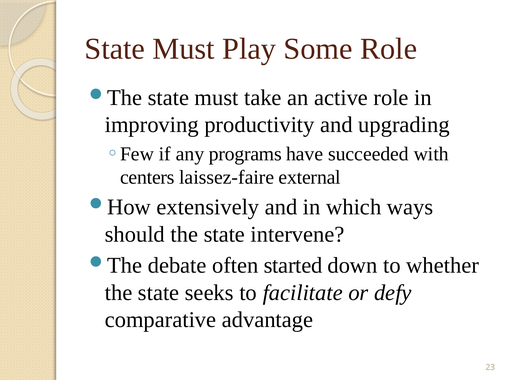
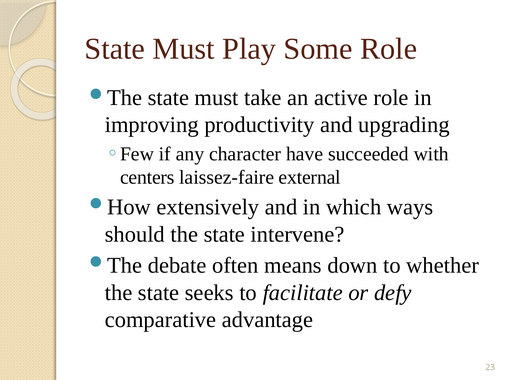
programs: programs -> character
started: started -> means
